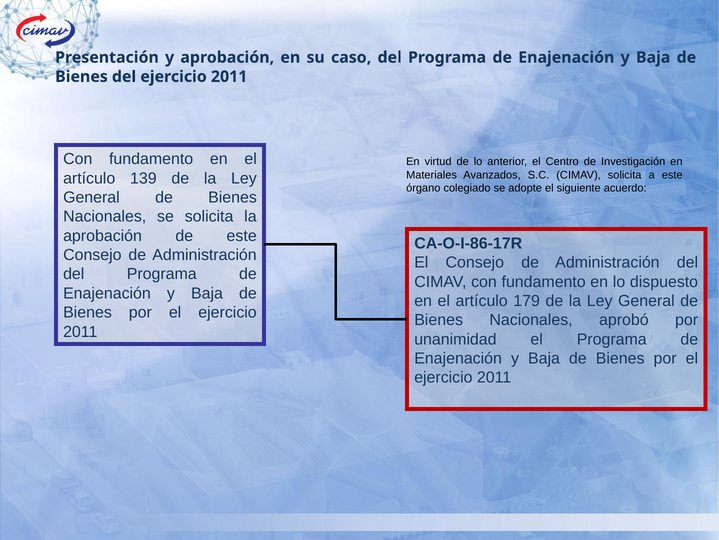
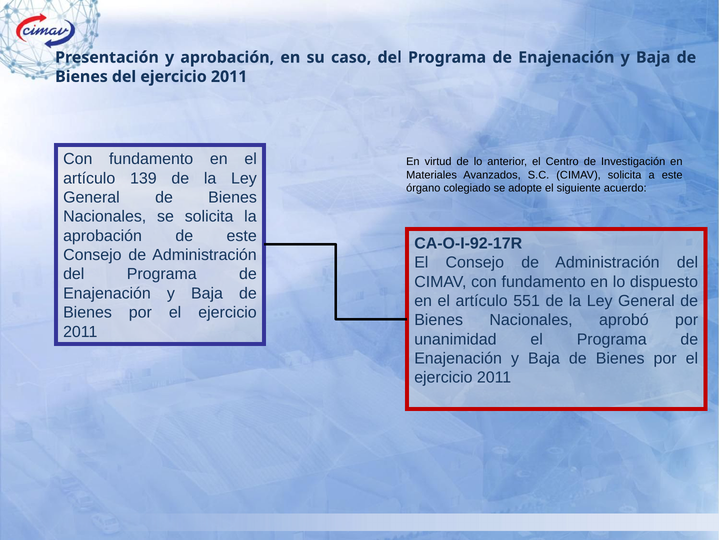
CA-O-I-86-17R: CA-O-I-86-17R -> CA-O-I-92-17R
179: 179 -> 551
